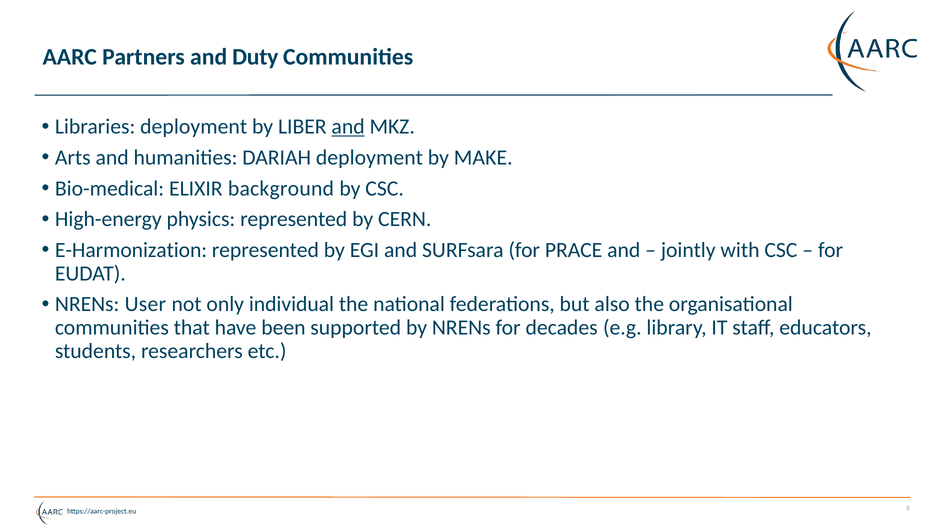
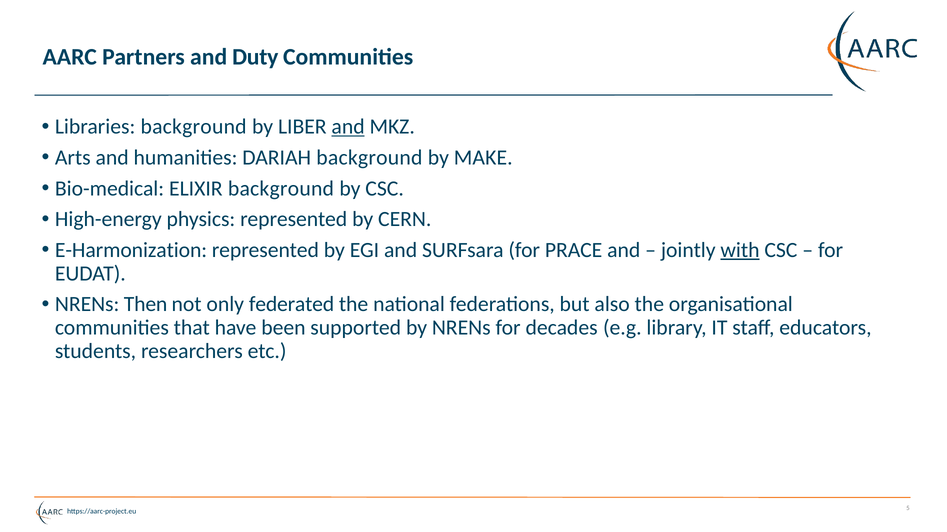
Libraries deployment: deployment -> background
DARIAH deployment: deployment -> background
with underline: none -> present
User: User -> Then
individual: individual -> federated
